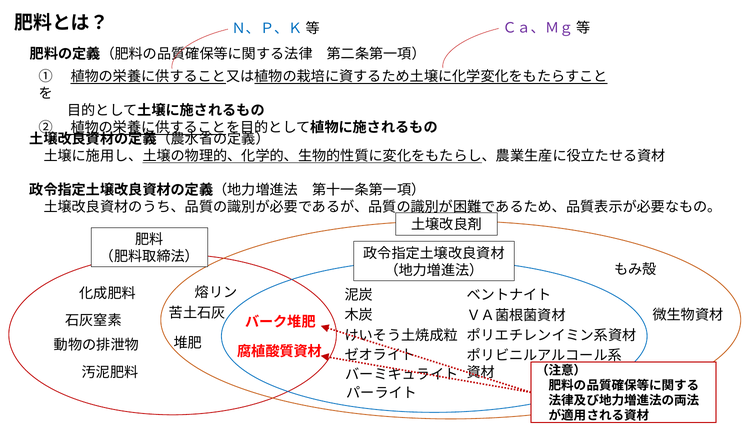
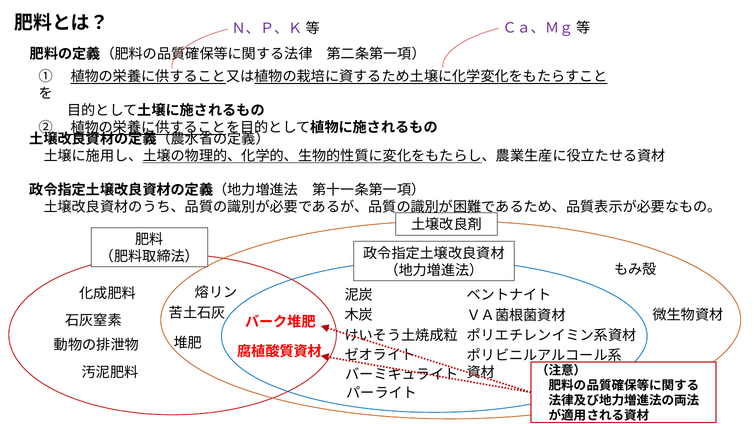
Ｎ、Ｐ、Ｋ colour: blue -> purple
